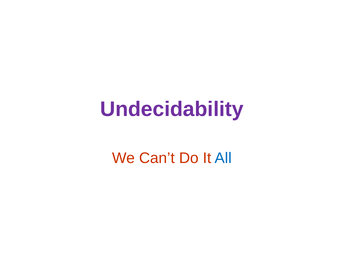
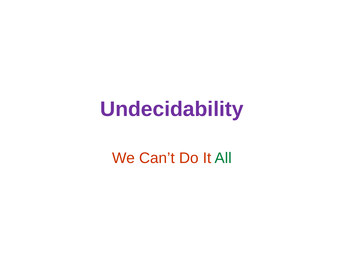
All colour: blue -> green
